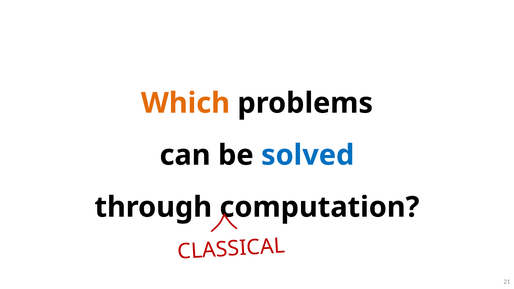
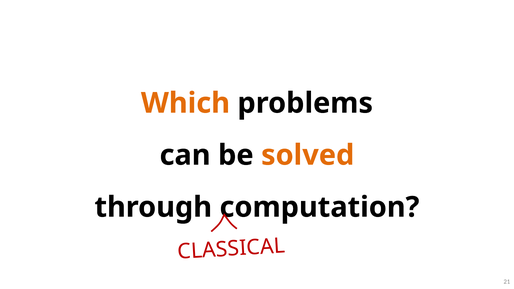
solved colour: blue -> orange
